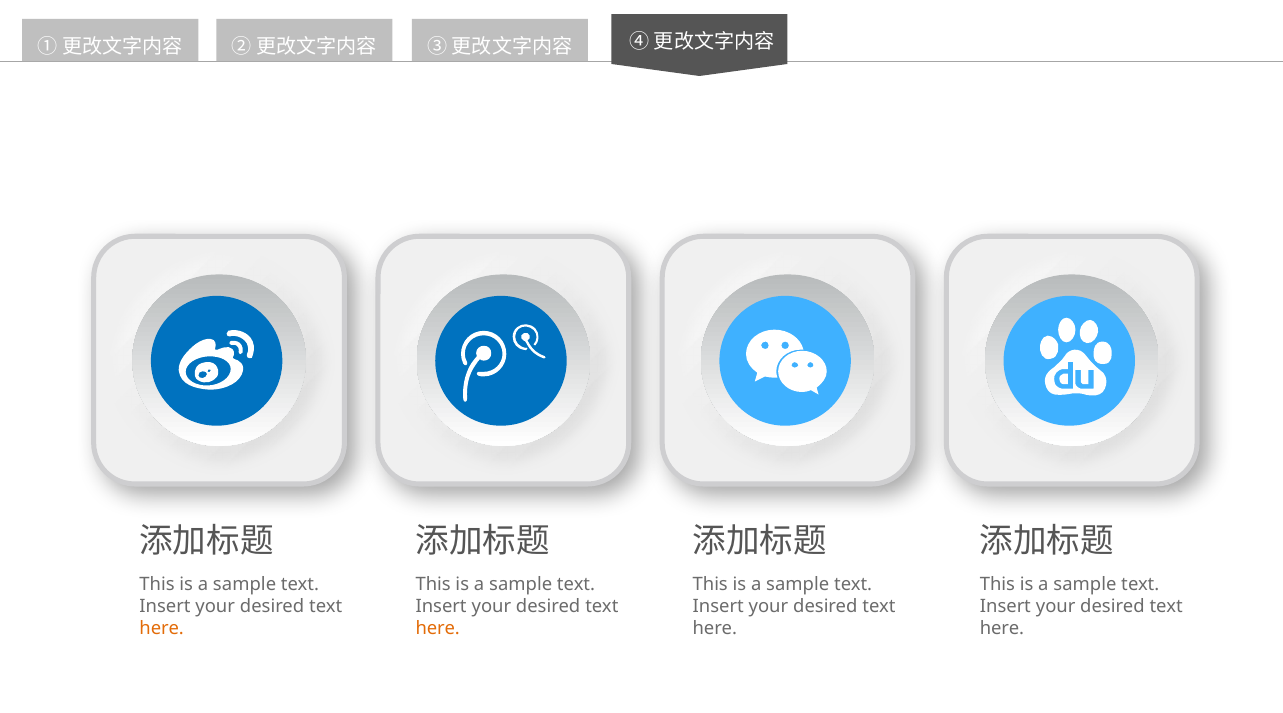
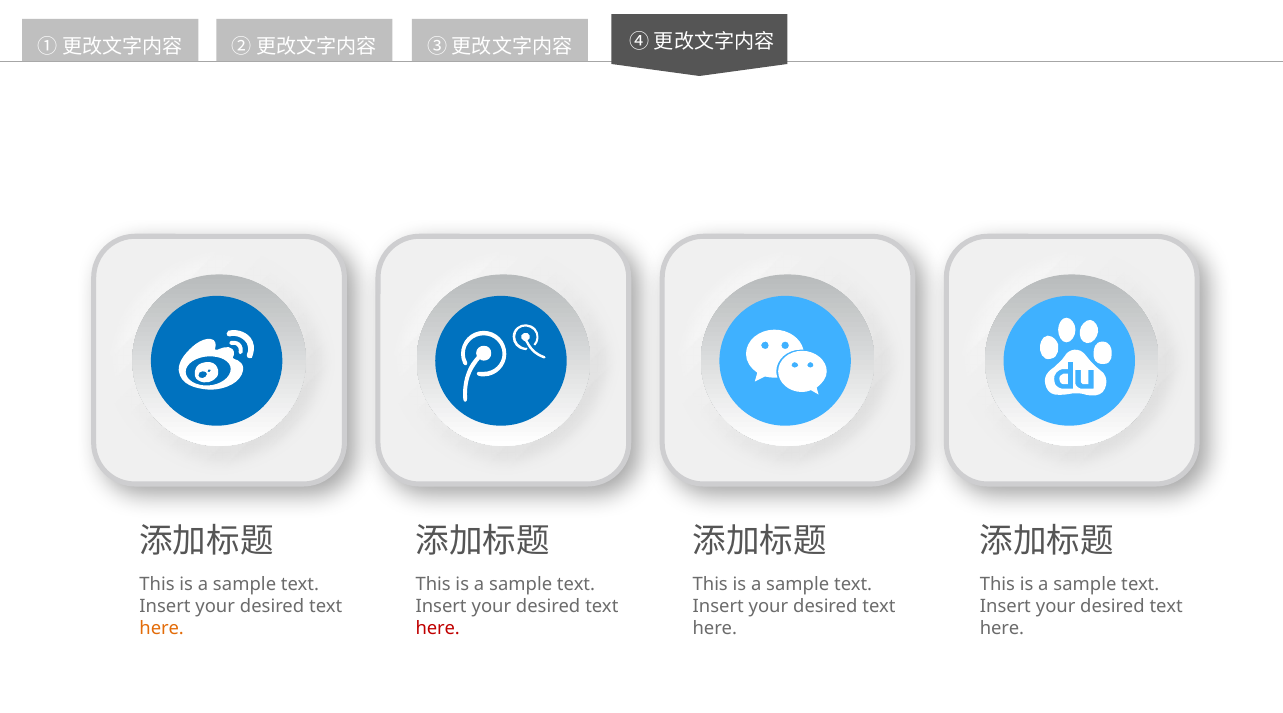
here at (438, 628) colour: orange -> red
